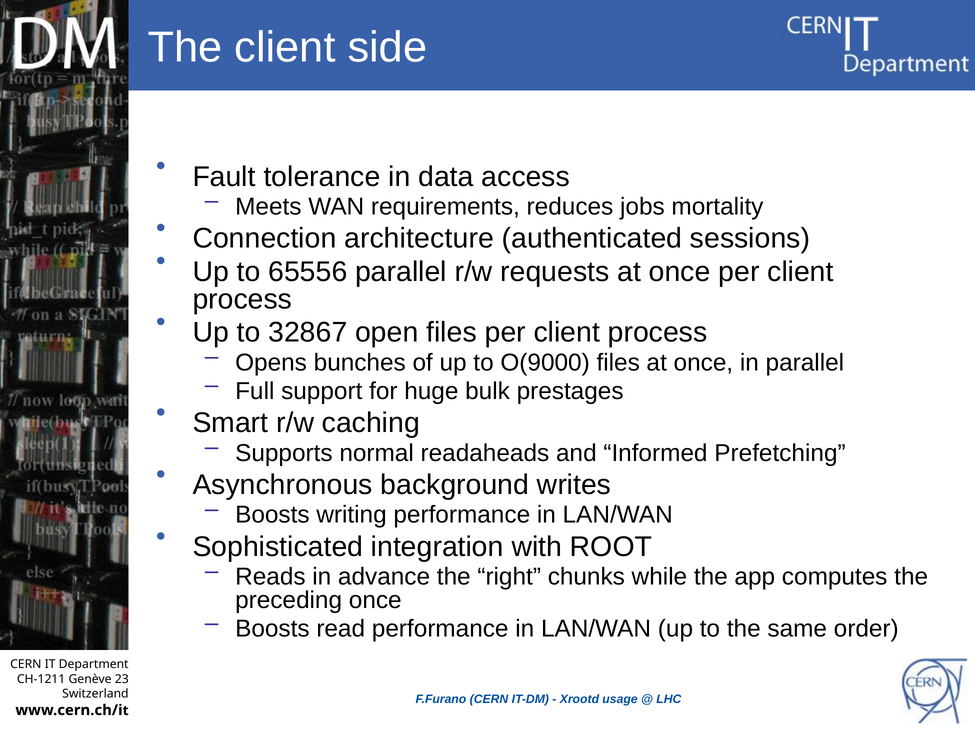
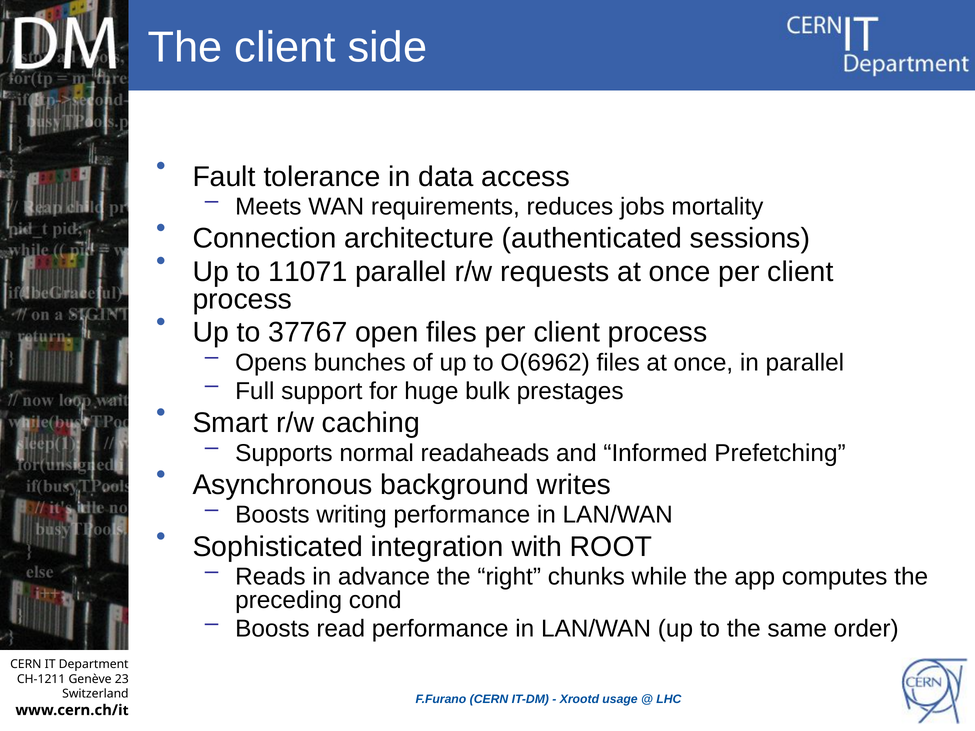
65556: 65556 -> 11071
32867: 32867 -> 37767
O(9000: O(9000 -> O(6962
preceding once: once -> cond
